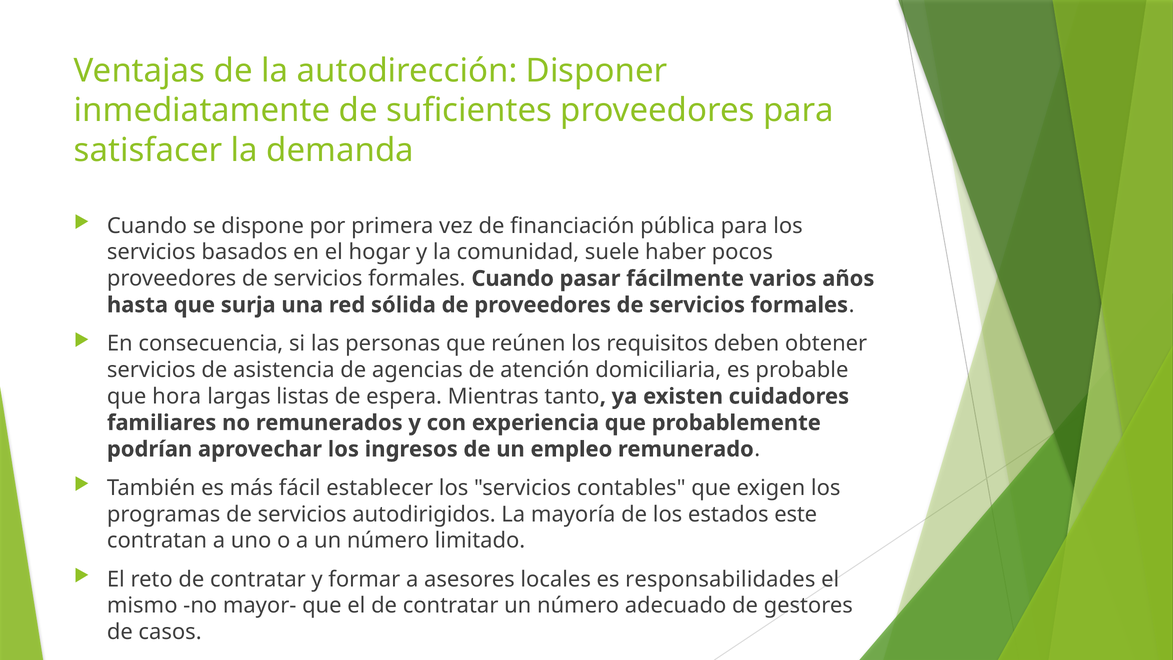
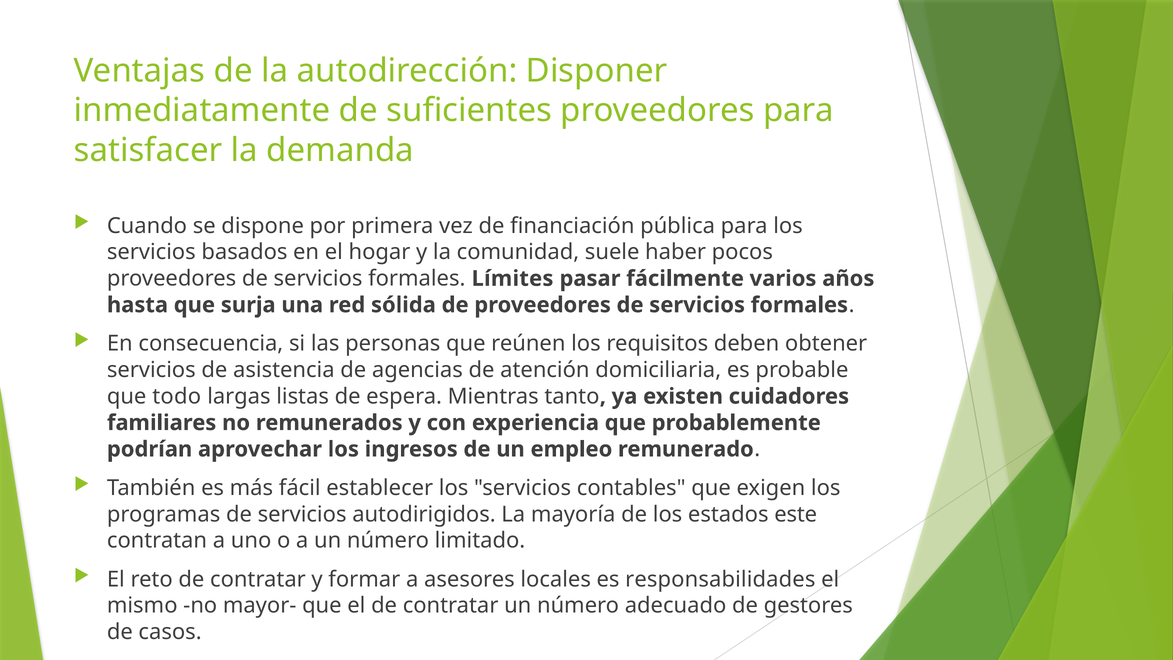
formales Cuando: Cuando -> Límites
hora: hora -> todo
